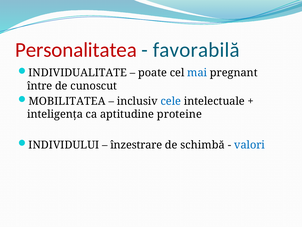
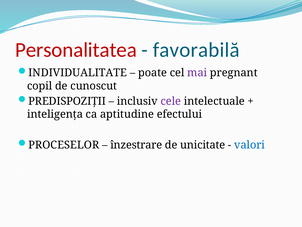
mai colour: blue -> purple
între: între -> copil
MOBILITATEA: MOBILITATEA -> PREDISPOZIȚII
cele colour: blue -> purple
proteine: proteine -> efectului
INDIVIDULUI: INDIVIDULUI -> PROCESELOR
schimbă: schimbă -> unicitate
